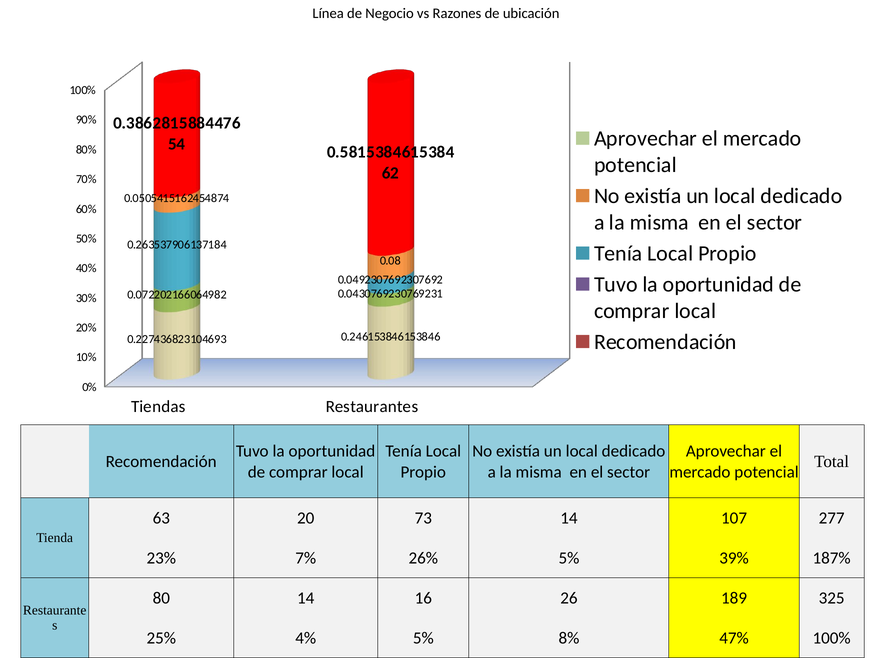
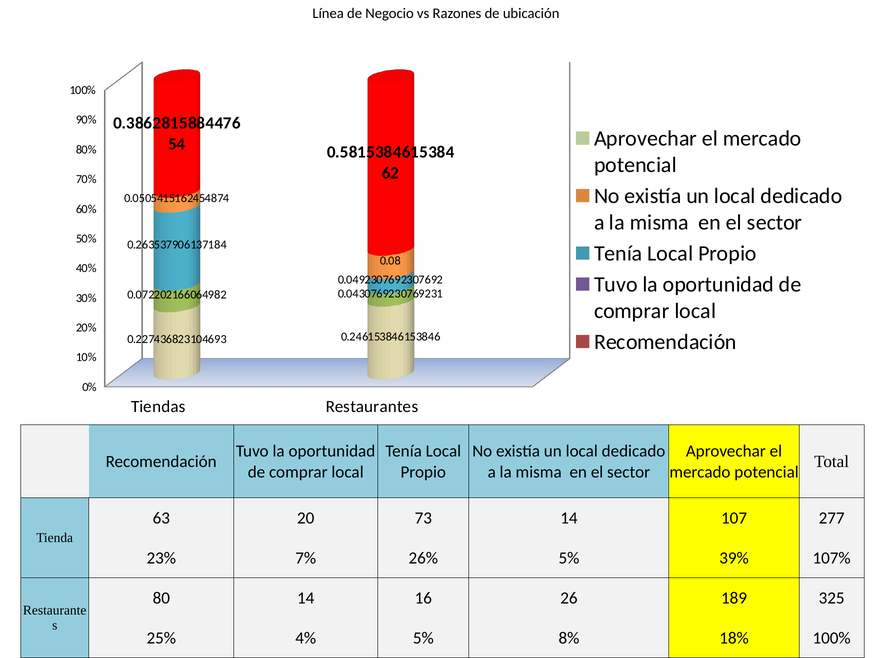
187%: 187% -> 107%
47%: 47% -> 18%
